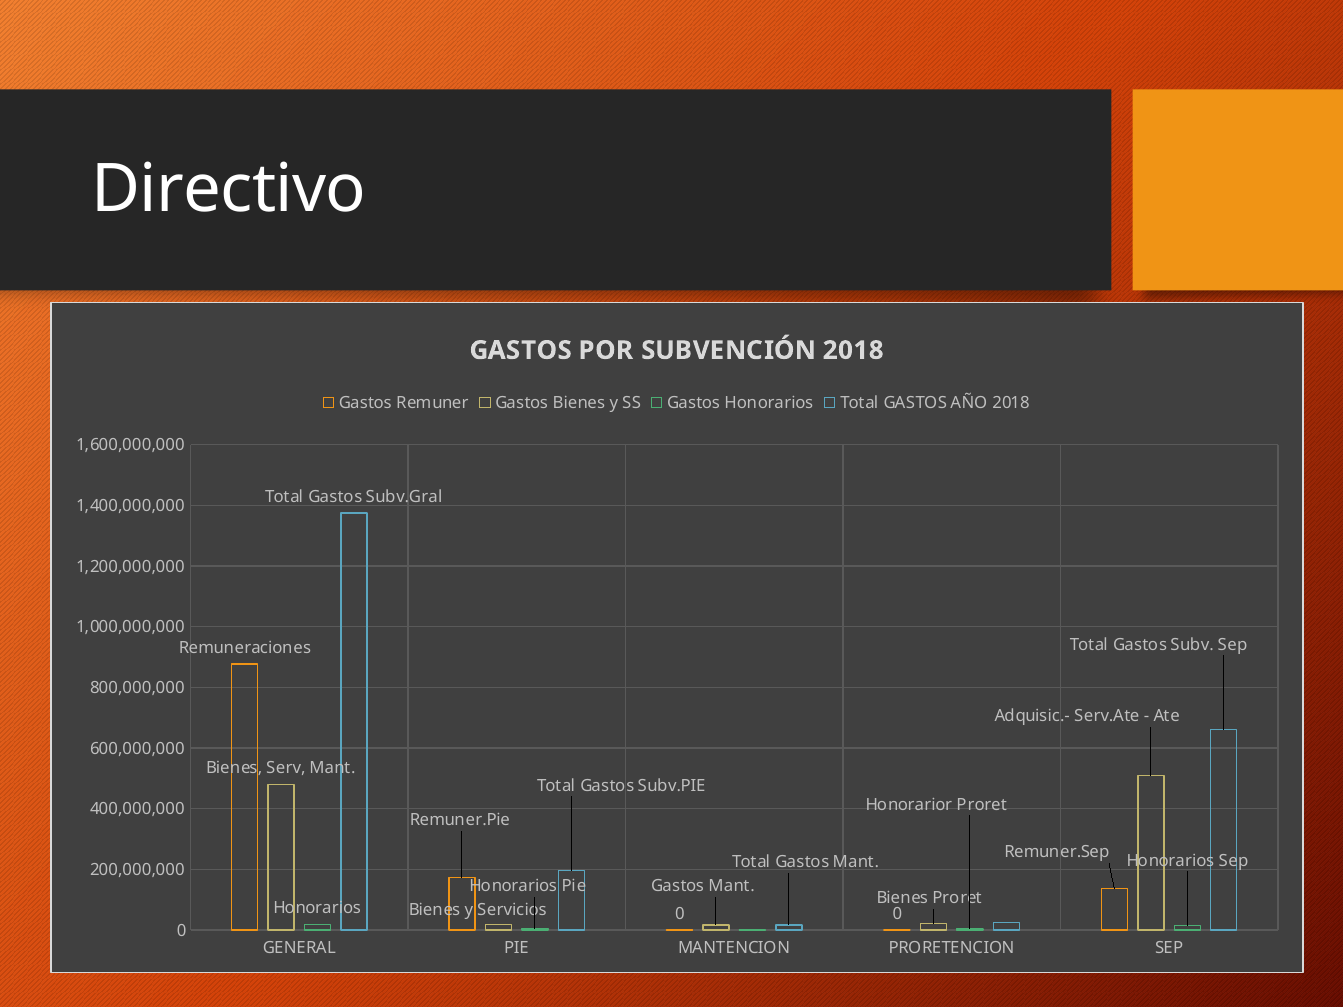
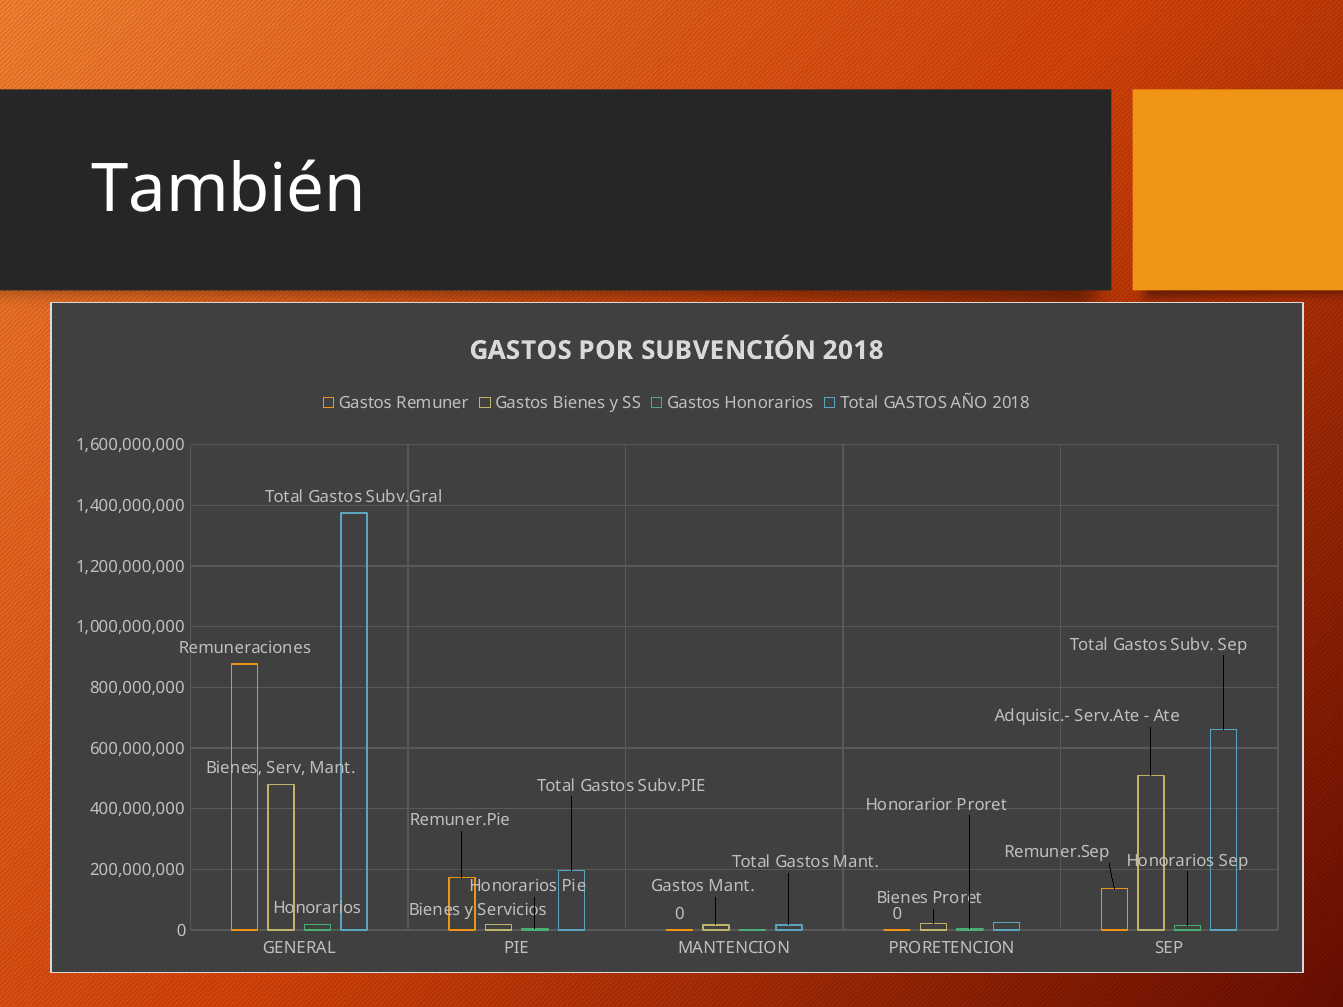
Directivo: Directivo -> También
